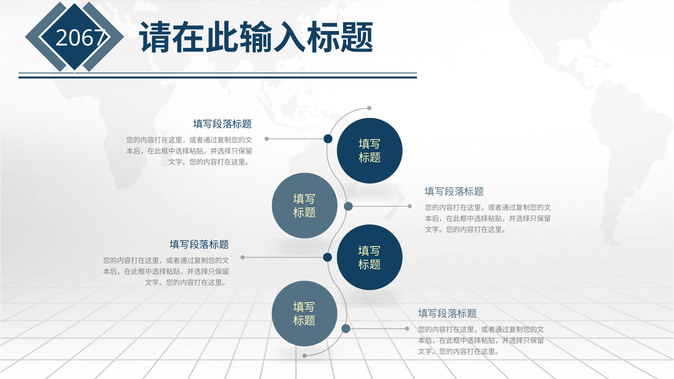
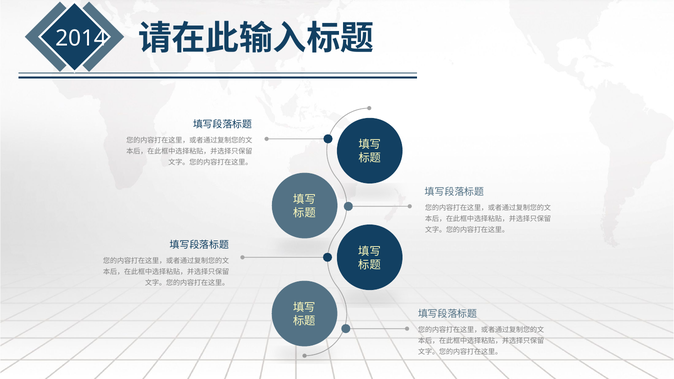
2067: 2067 -> 2014
